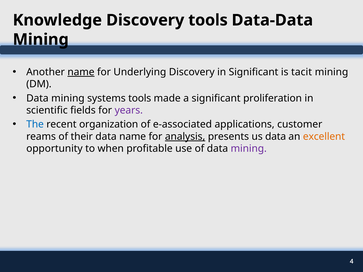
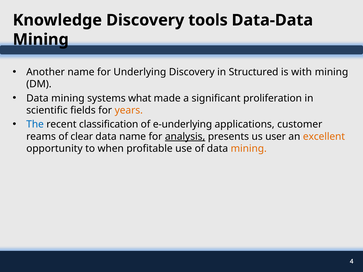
name at (81, 72) underline: present -> none
in Significant: Significant -> Structured
tacit: tacit -> with
systems tools: tools -> what
years colour: purple -> orange
organization: organization -> classification
e-associated: e-associated -> e-underlying
their: their -> clear
us data: data -> user
mining at (249, 149) colour: purple -> orange
